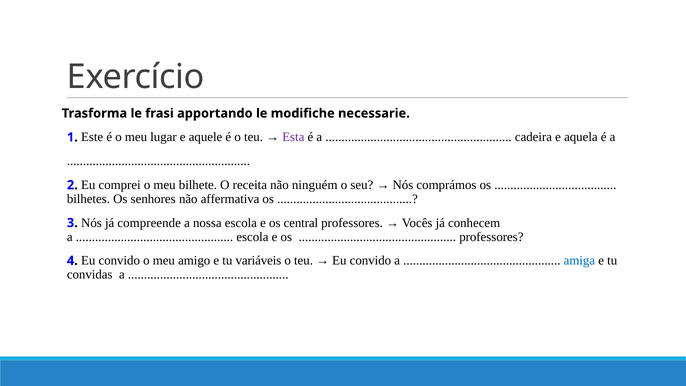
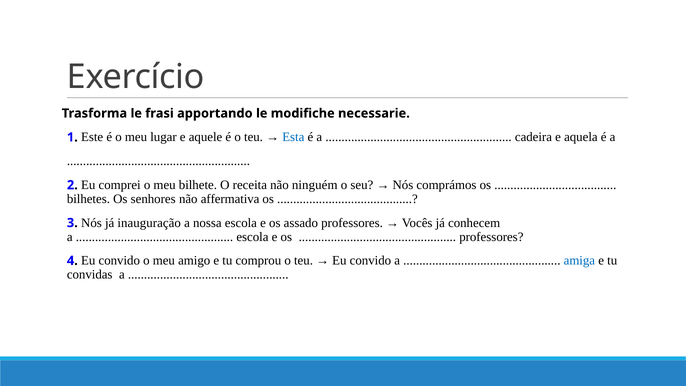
Esta colour: purple -> blue
compreende: compreende -> inauguração
central: central -> assado
variáveis: variáveis -> comprou
